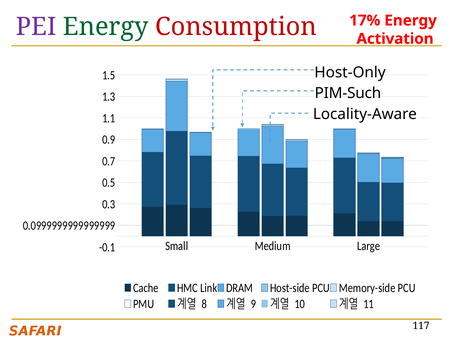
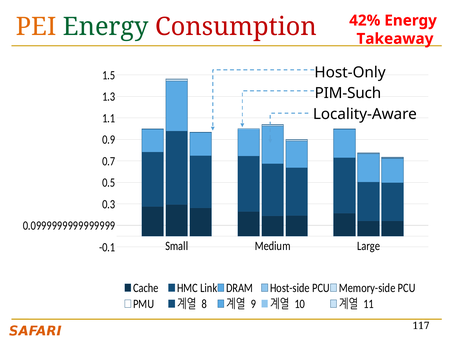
17%: 17% -> 42%
PEI colour: purple -> orange
Activation: Activation -> Takeaway
